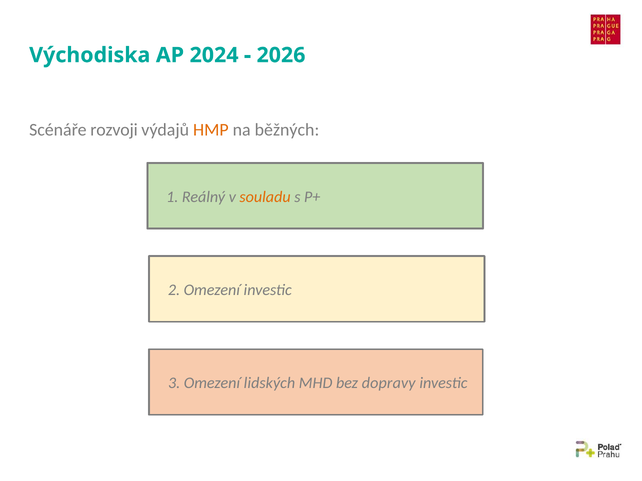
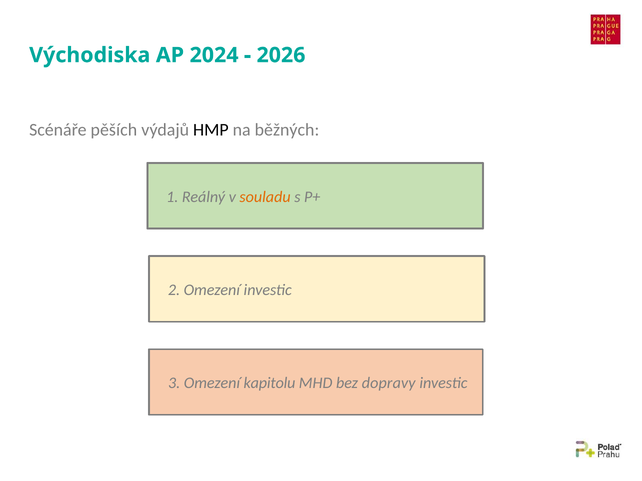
rozvoji: rozvoji -> pěších
HMP colour: orange -> black
lidských: lidských -> kapitolu
